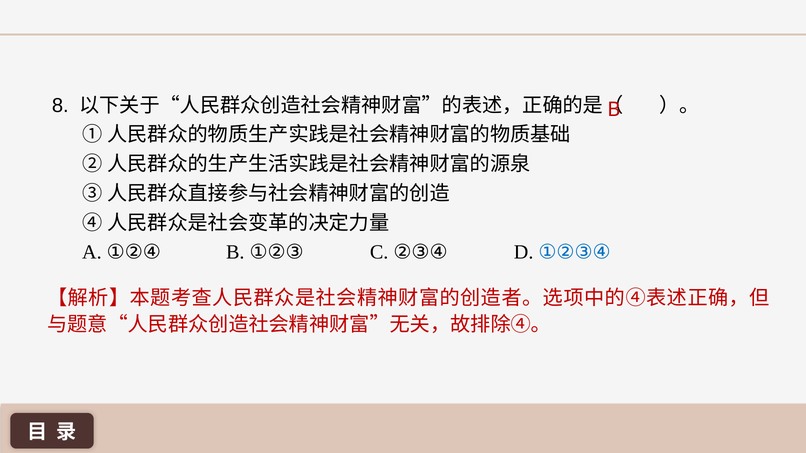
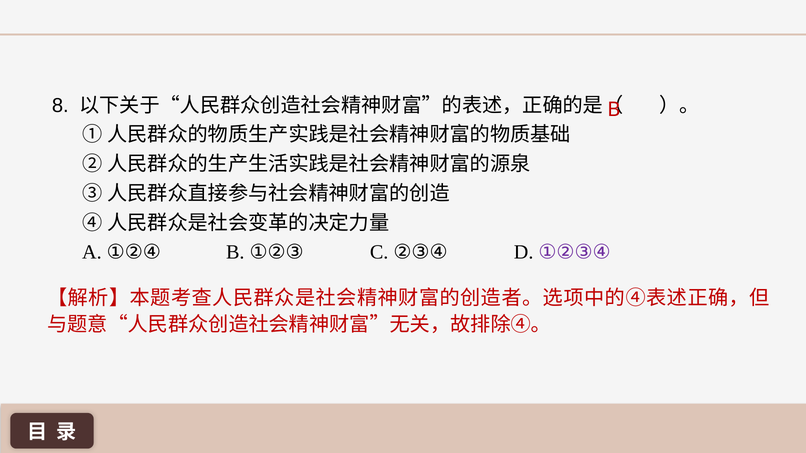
①②③④ colour: blue -> purple
